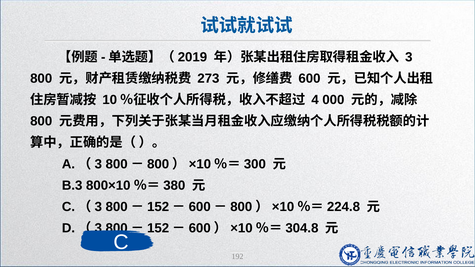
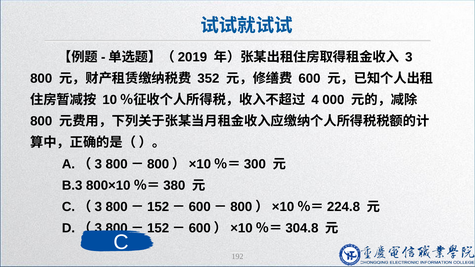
273: 273 -> 352
